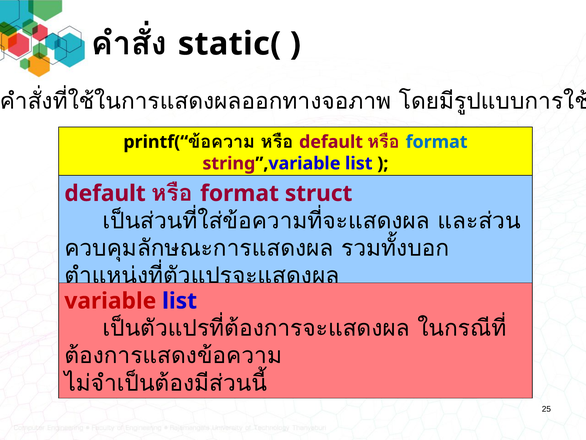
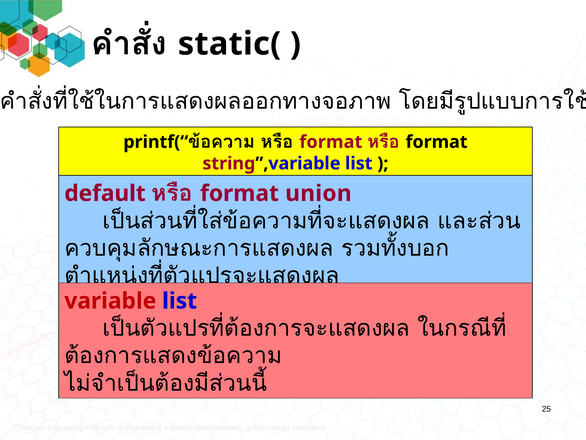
default at (331, 142): default -> format
format at (437, 142) colour: blue -> black
struct: struct -> union
